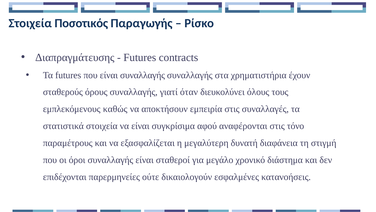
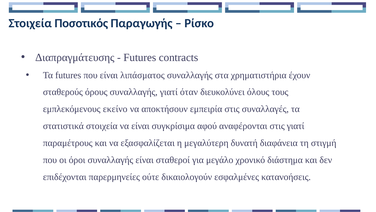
είναι συναλλαγής: συναλλαγής -> λιπάσματος
καθώς: καθώς -> εκείνο
στις τόνο: τόνο -> γιατί
